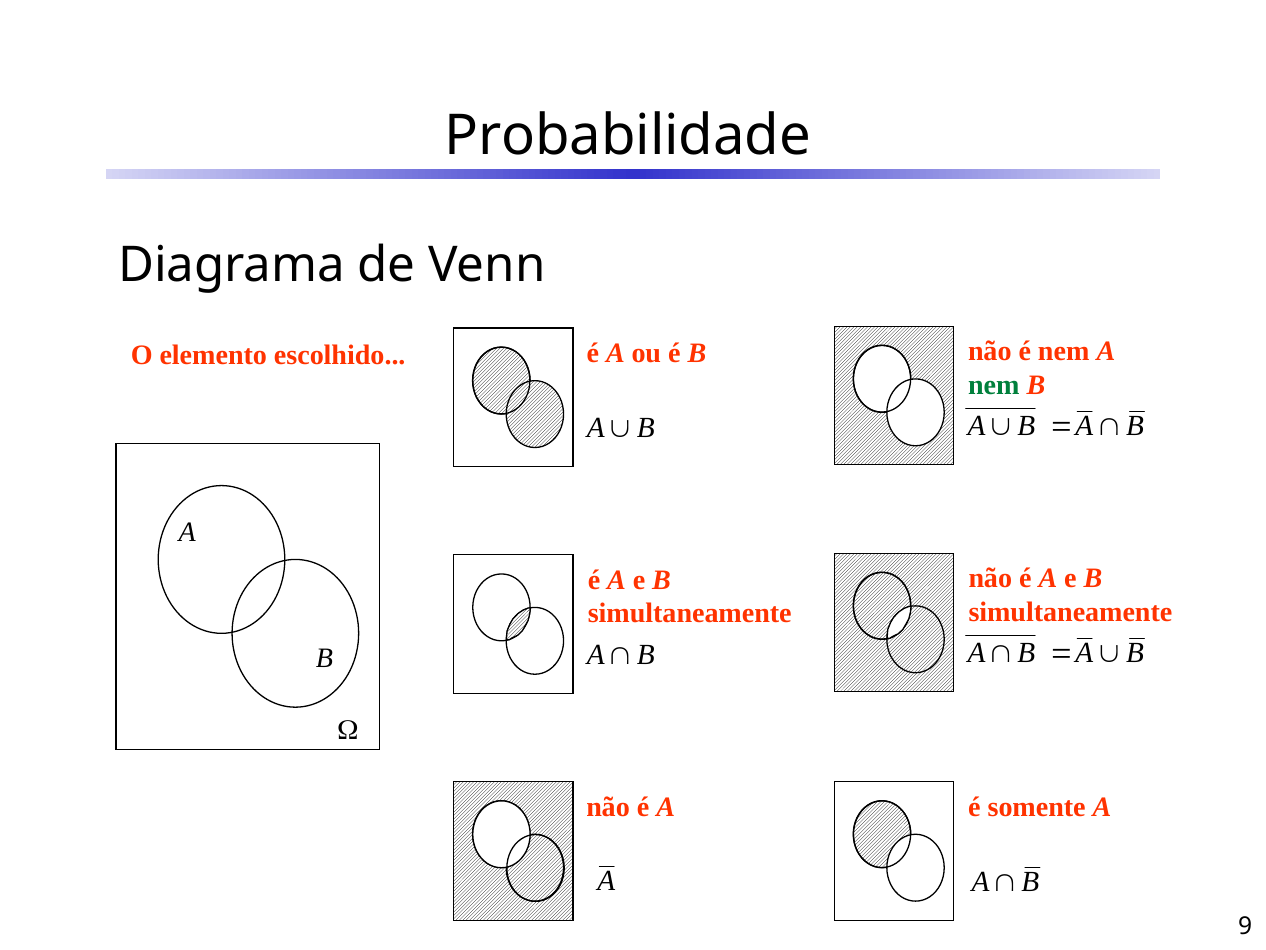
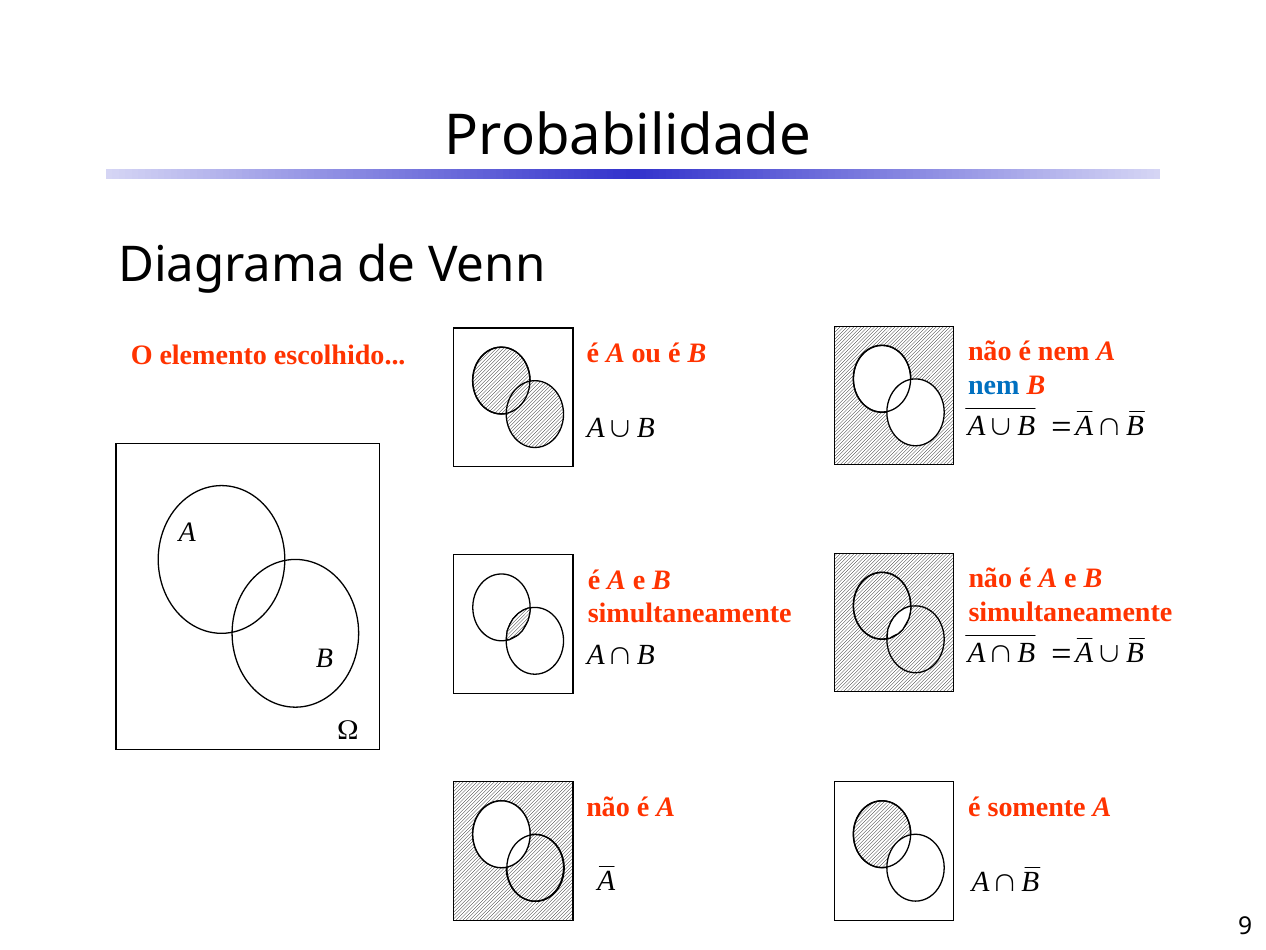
nem at (994, 385) colour: green -> blue
